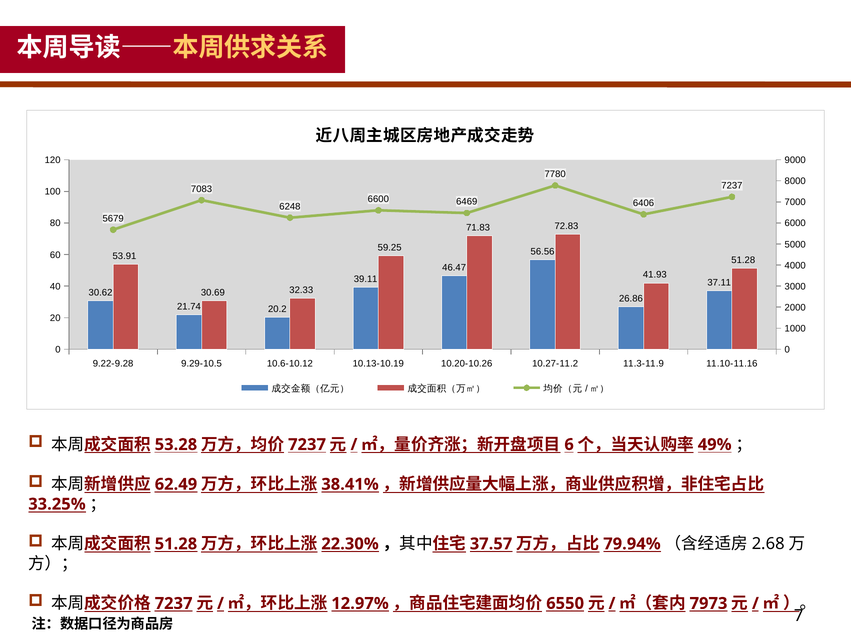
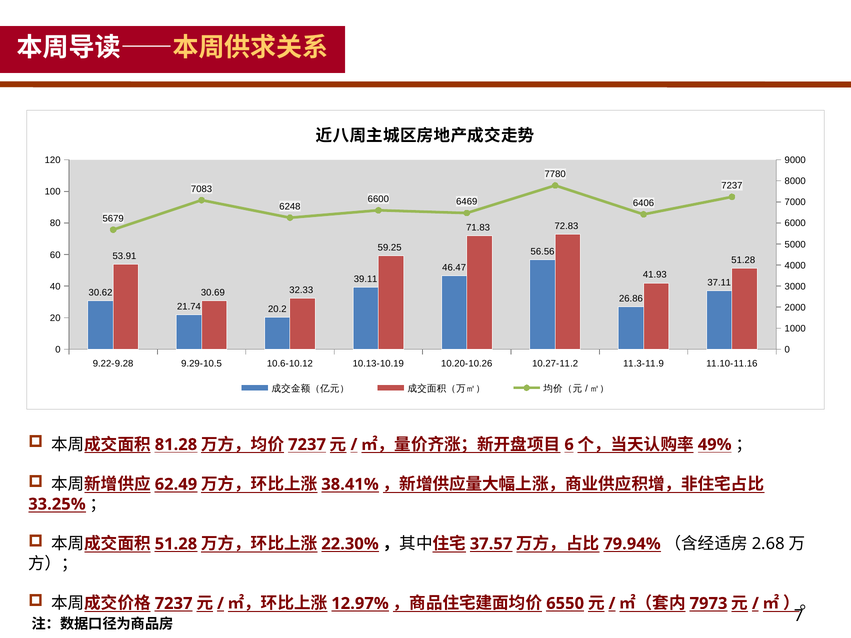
53.28: 53.28 -> 81.28
